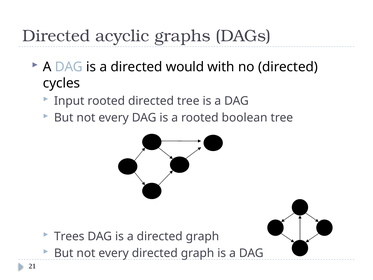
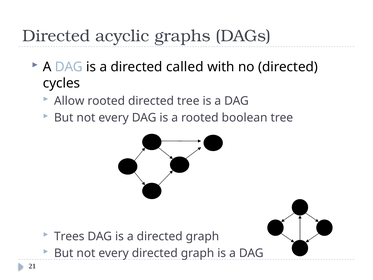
would: would -> called
Input: Input -> Allow
